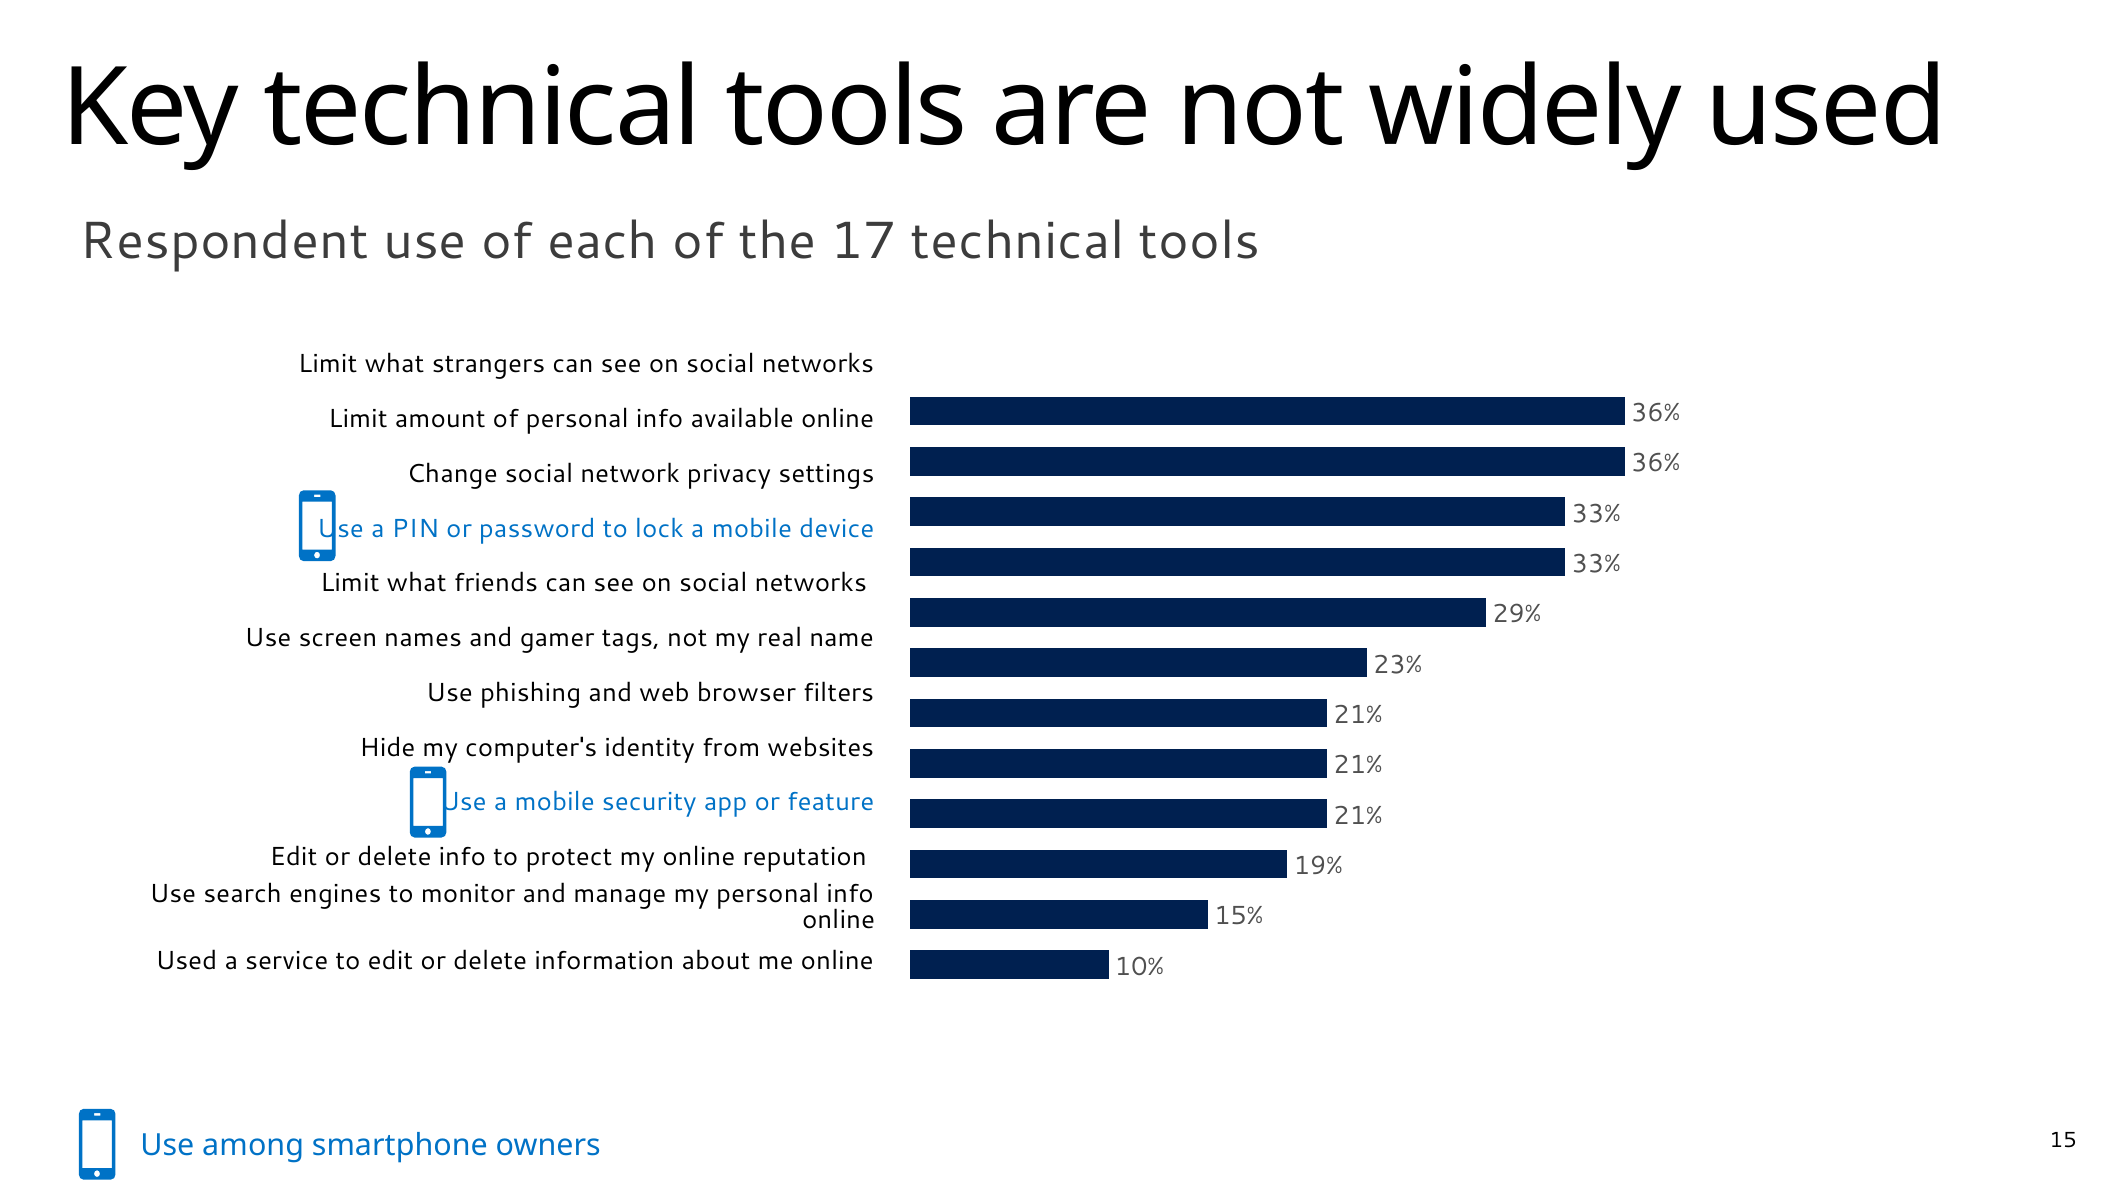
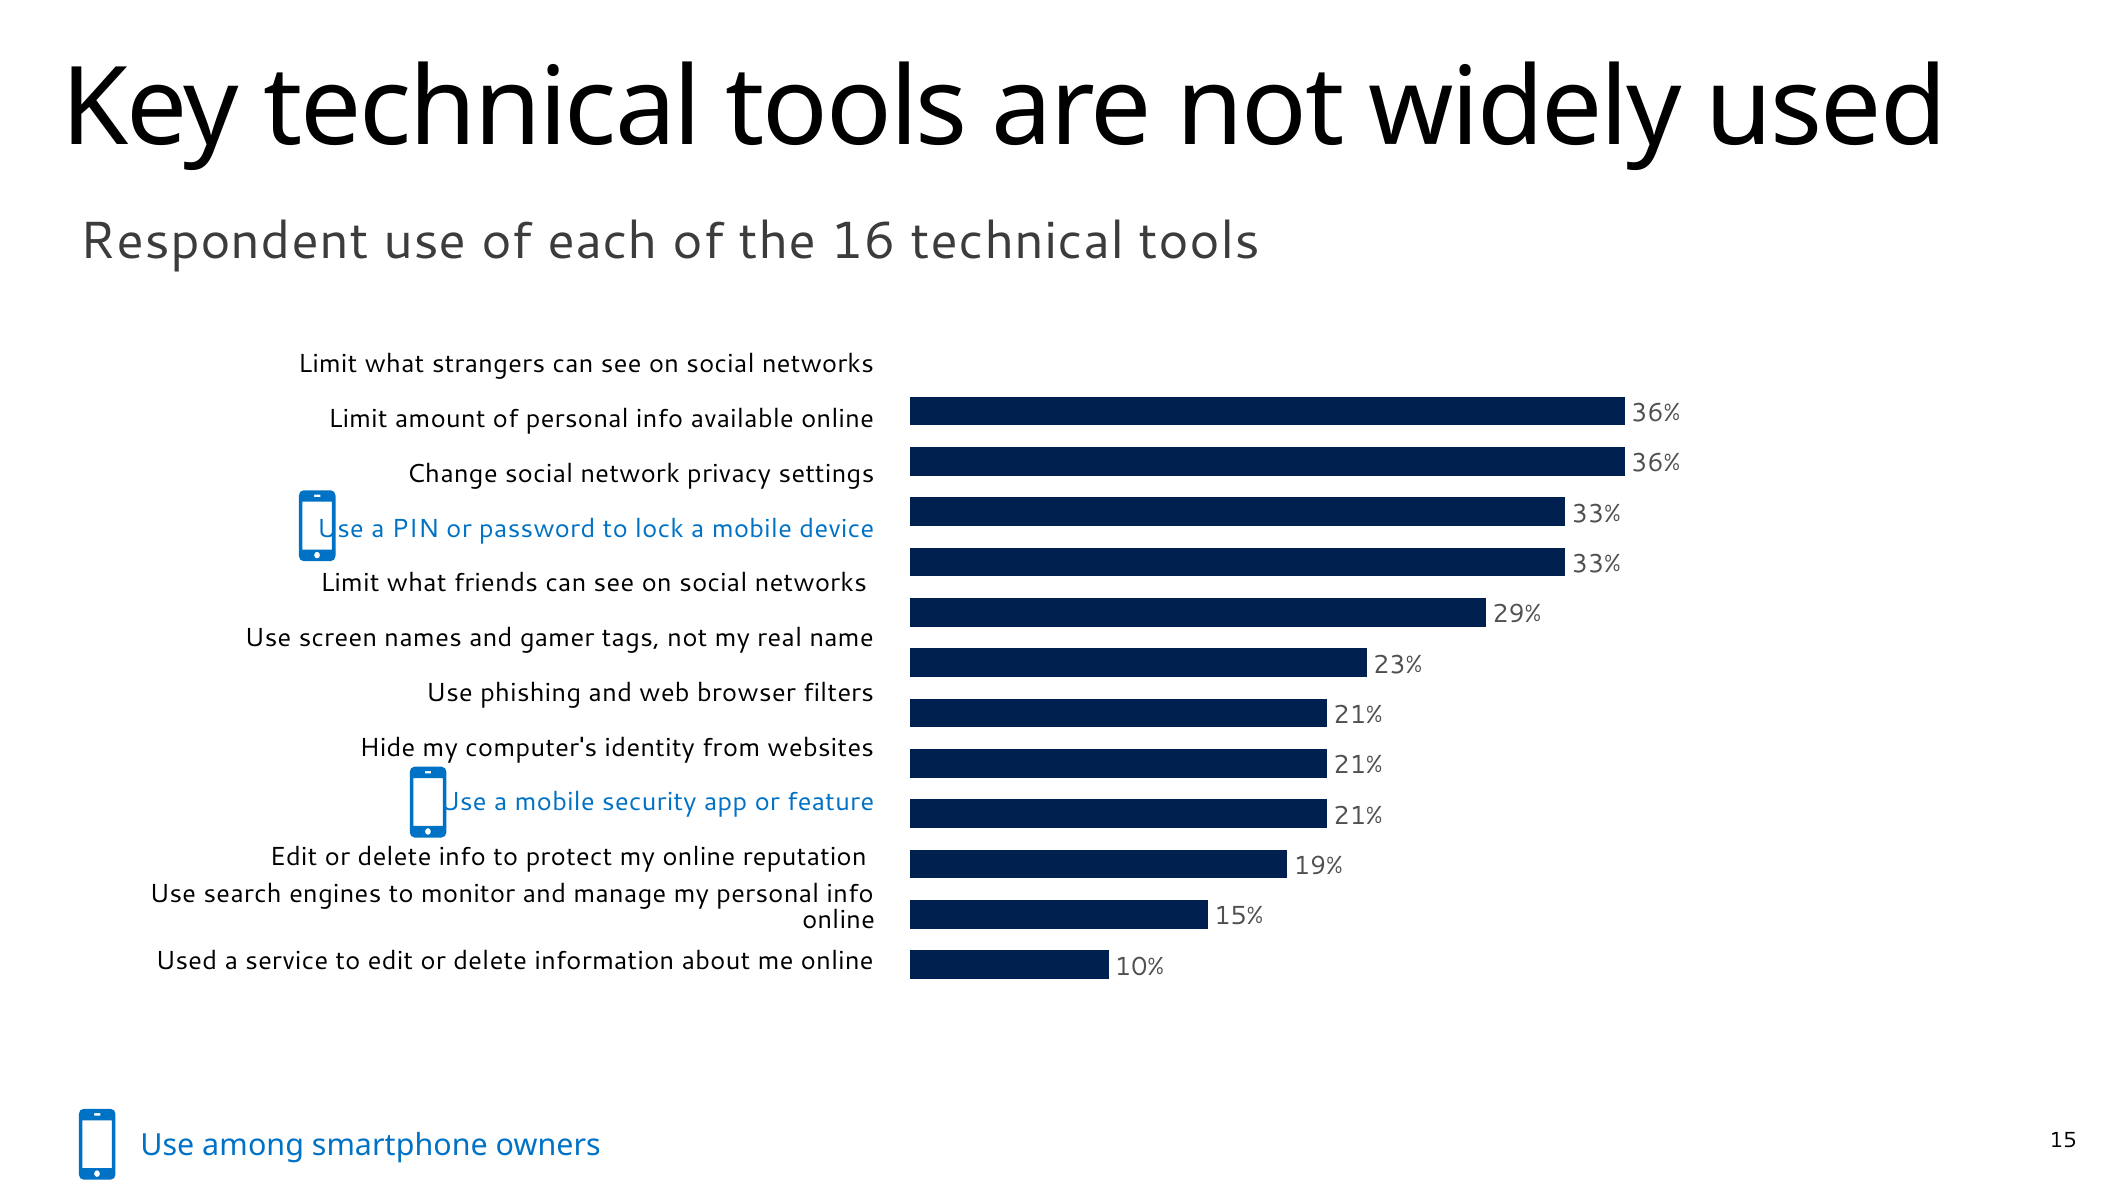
17: 17 -> 16
